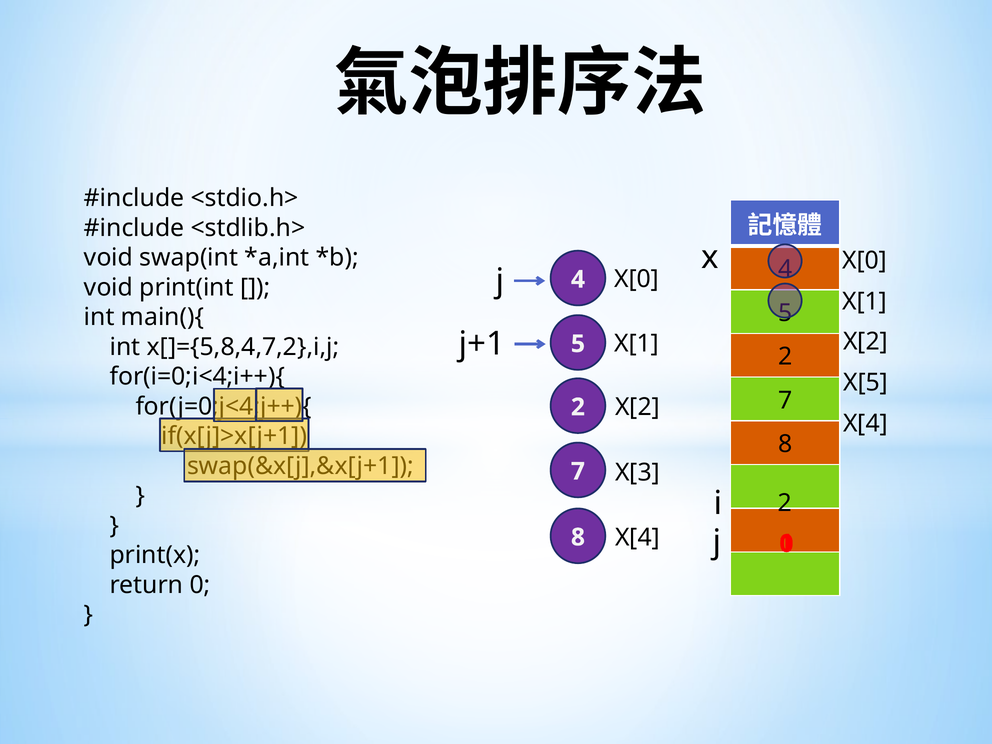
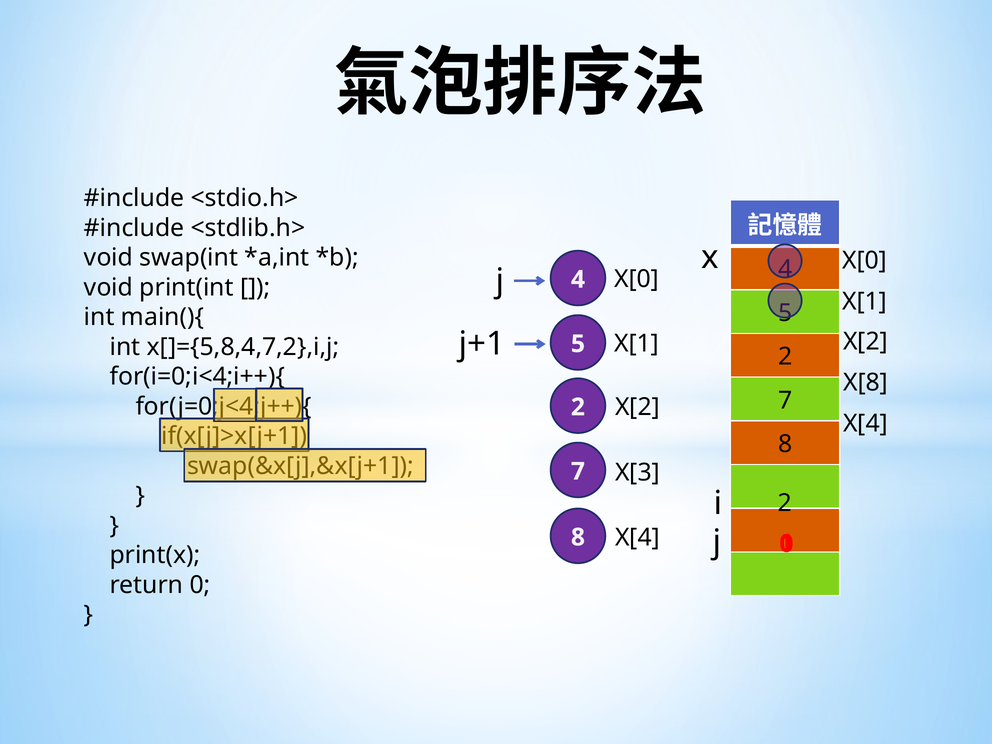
X[5: X[5 -> X[8
